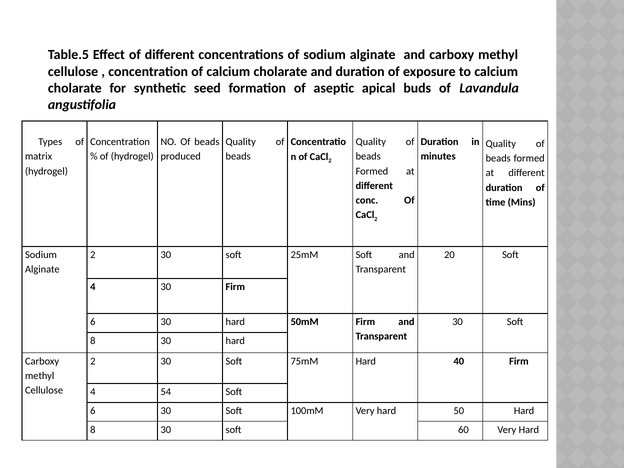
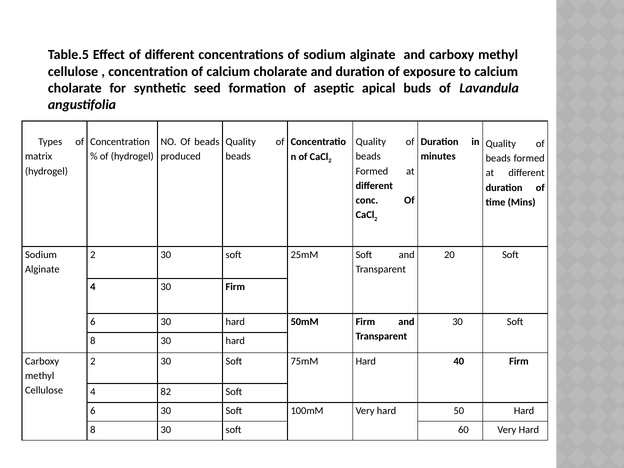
54: 54 -> 82
